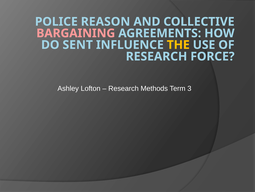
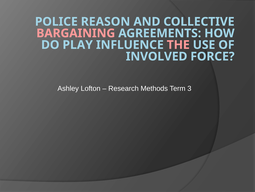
SENT: SENT -> PLAY
THE colour: yellow -> pink
RESEARCH at (157, 56): RESEARCH -> INVOLVED
